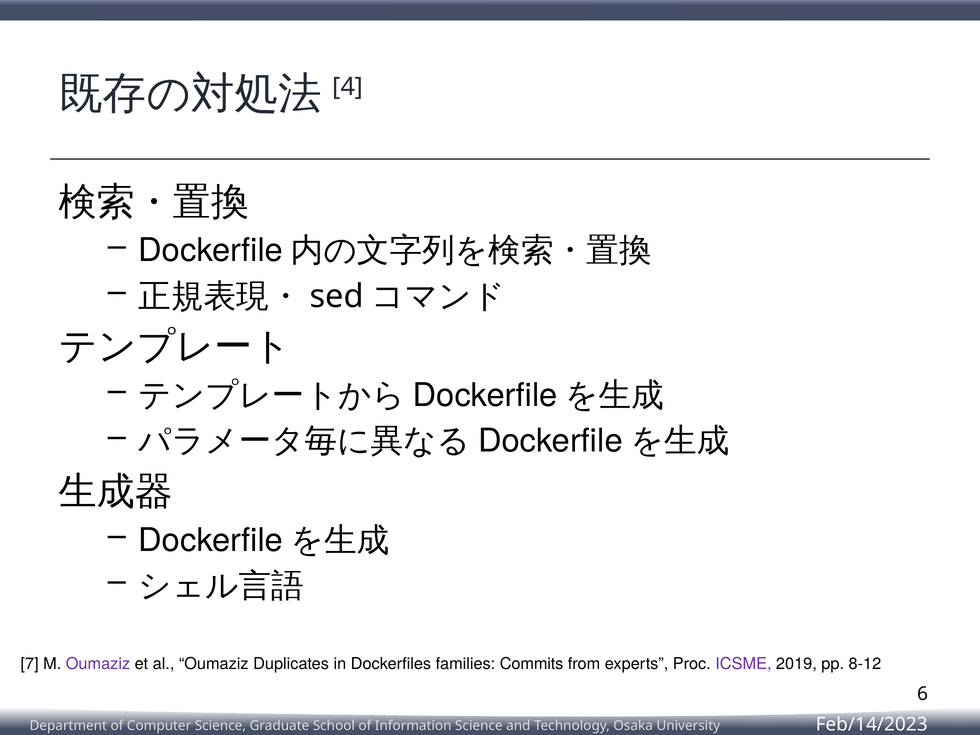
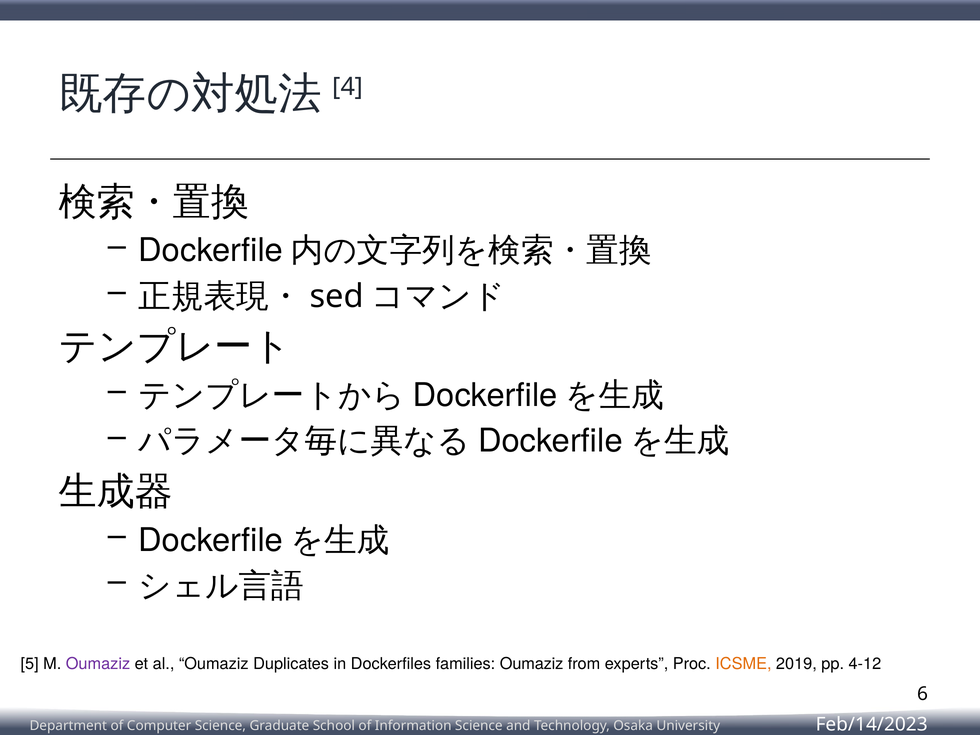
7: 7 -> 5
families Commits: Commits -> Oumaziz
ICSME colour: purple -> orange
8-12: 8-12 -> 4-12
